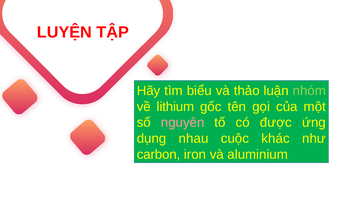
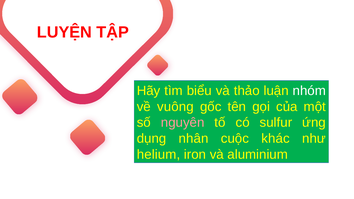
nhóm colour: light green -> white
lithium: lithium -> vuông
được: được -> sulfur
nhau: nhau -> nhân
carbon: carbon -> helium
